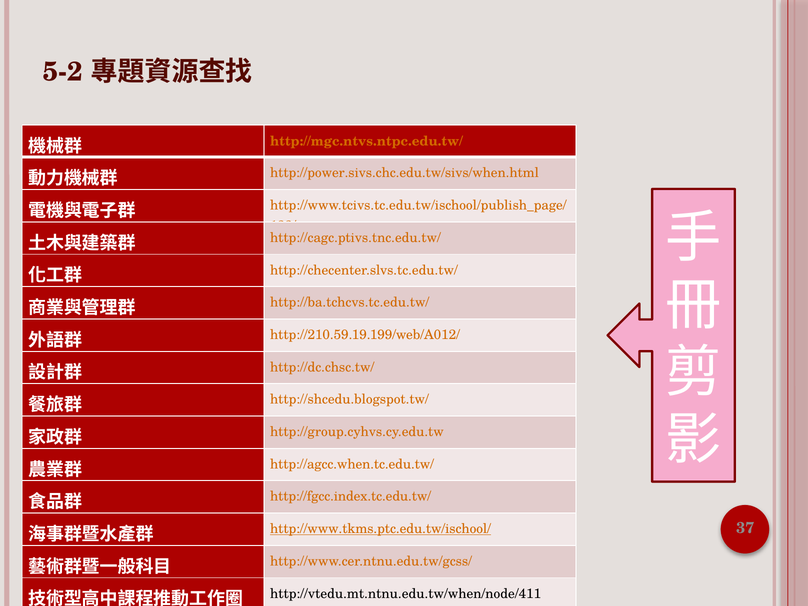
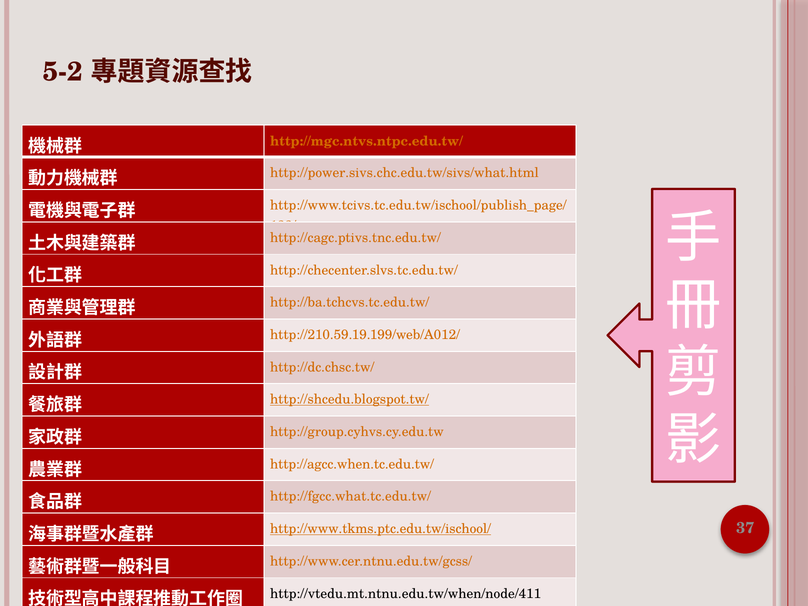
http://power.sivs.chc.edu.tw/sivs/when.html: http://power.sivs.chc.edu.tw/sivs/when.html -> http://power.sivs.chc.edu.tw/sivs/what.html
http://shcedu.blogspot.tw/ underline: none -> present
http://fgcc.index.tc.edu.tw/: http://fgcc.index.tc.edu.tw/ -> http://fgcc.what.tc.edu.tw/
